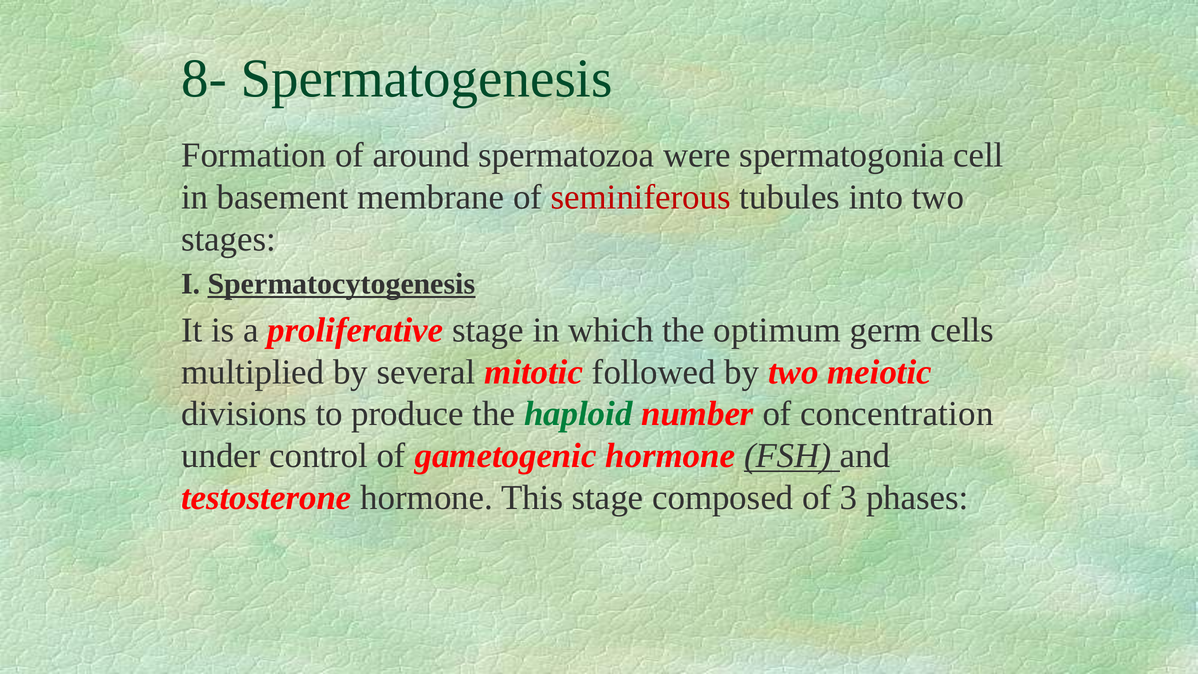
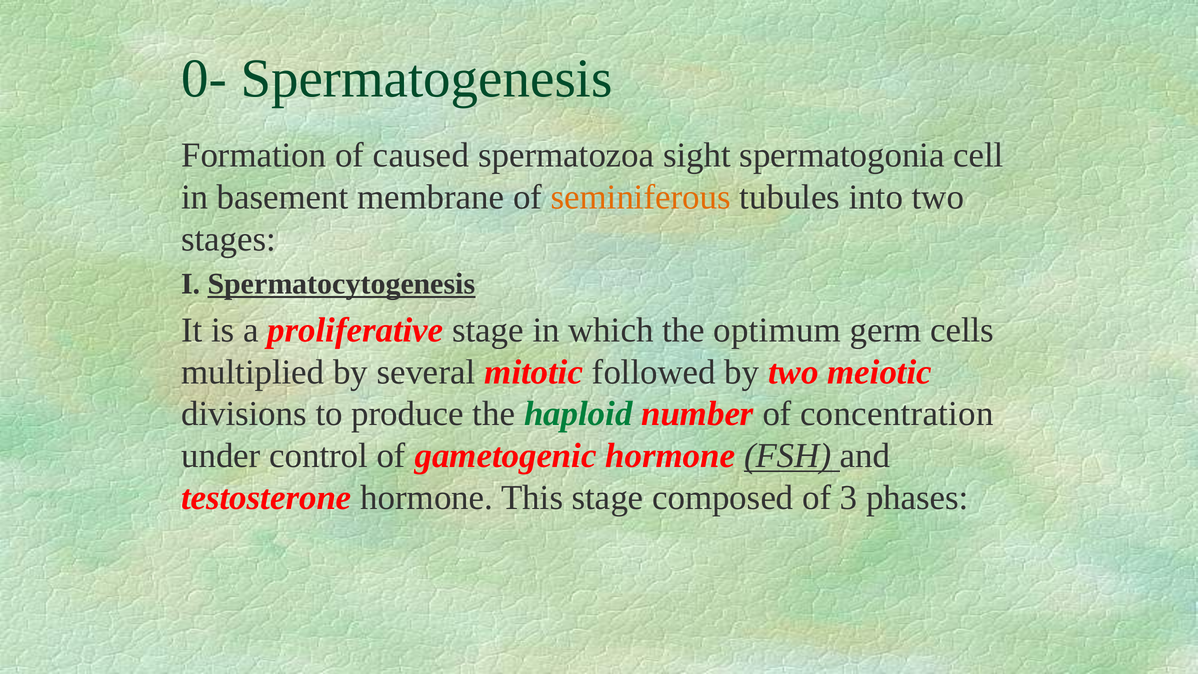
8-: 8- -> 0-
around: around -> caused
were: were -> sight
seminiferous colour: red -> orange
